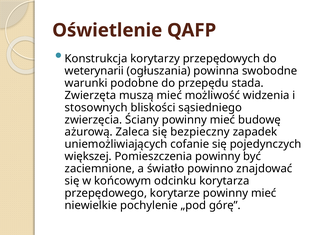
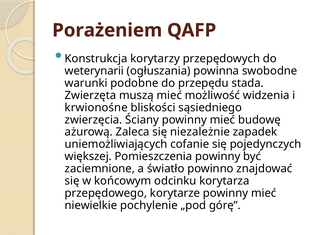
Oświetlenie: Oświetlenie -> Porażeniem
stosownych: stosownych -> krwionośne
bezpieczny: bezpieczny -> niezależnie
